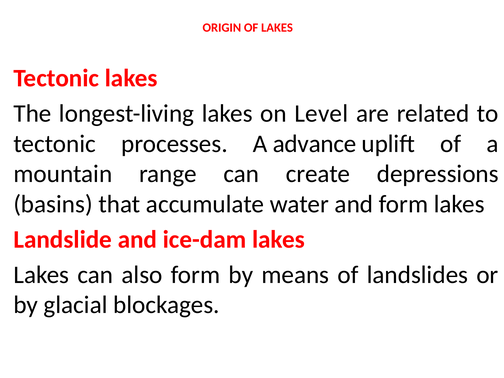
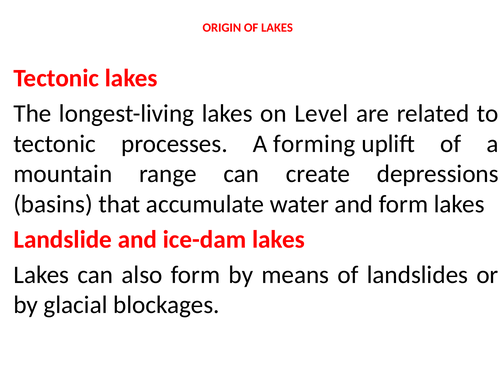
advance: advance -> forming
